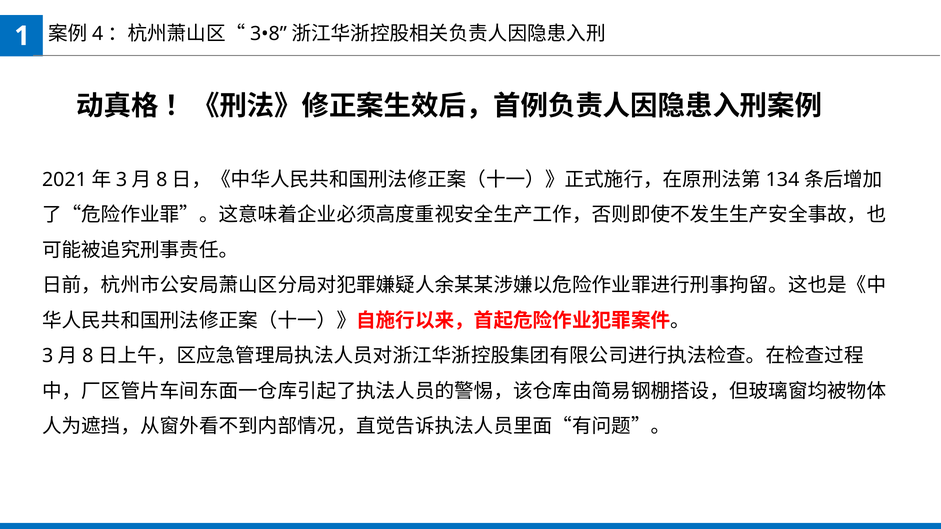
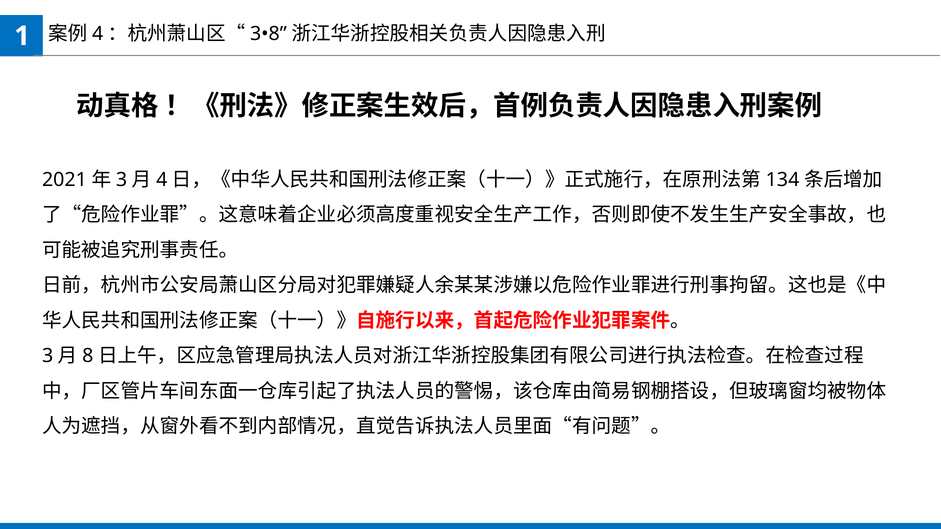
8 at (162, 180): 8 -> 4
